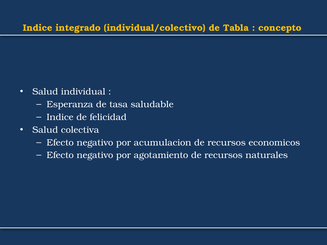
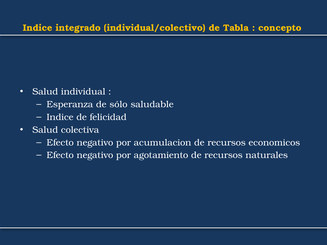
tasa: tasa -> sólo
